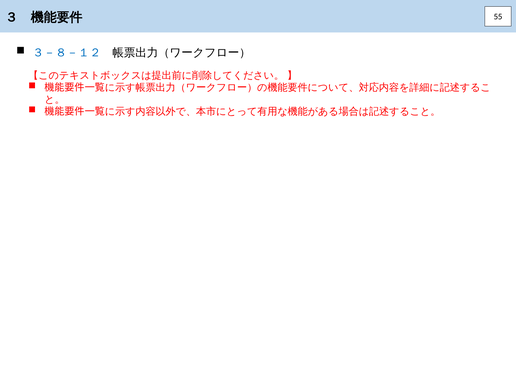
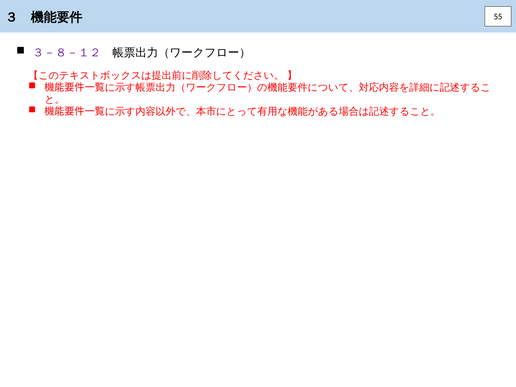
３－８－１２ colour: blue -> purple
